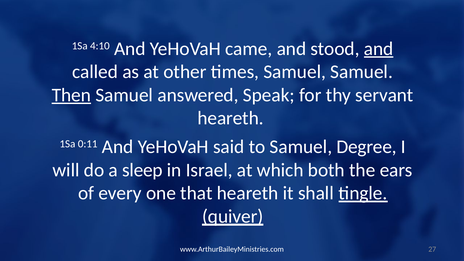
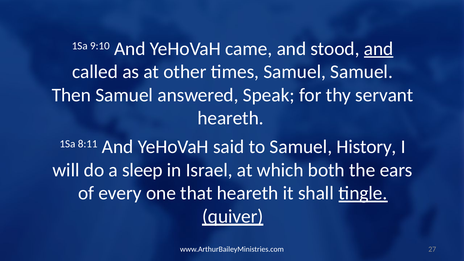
4:10: 4:10 -> 9:10
Then underline: present -> none
0:11: 0:11 -> 8:11
Degree: Degree -> History
